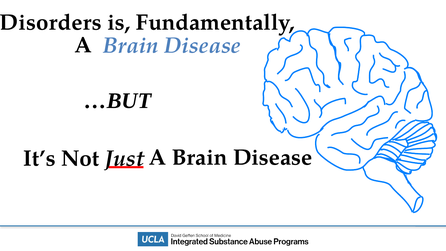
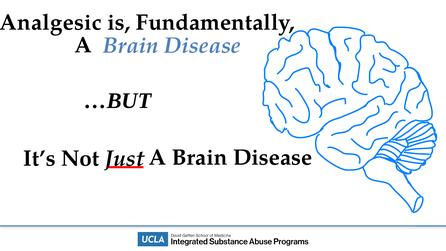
Disorders: Disorders -> Analgesic
